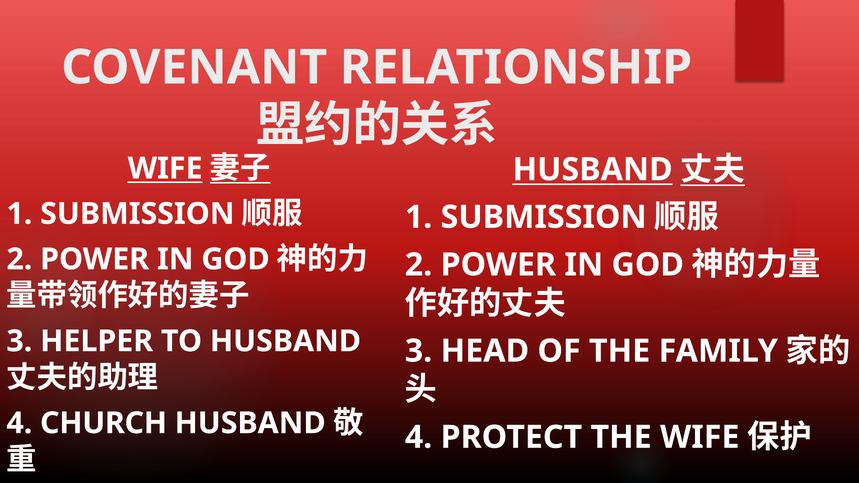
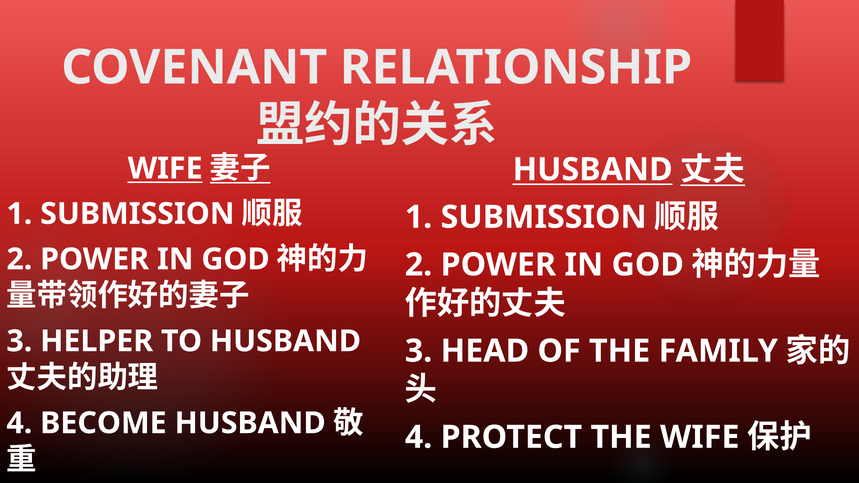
CHURCH: CHURCH -> BECOME
